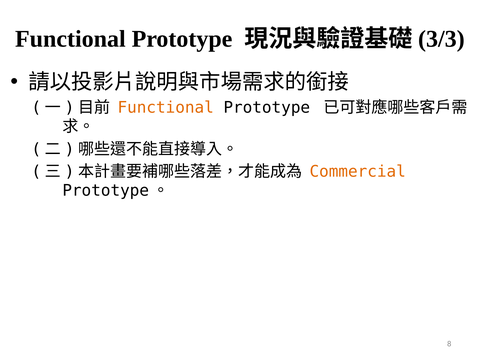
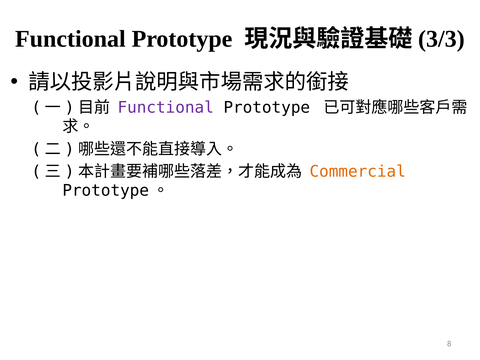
Functional at (166, 107) colour: orange -> purple
